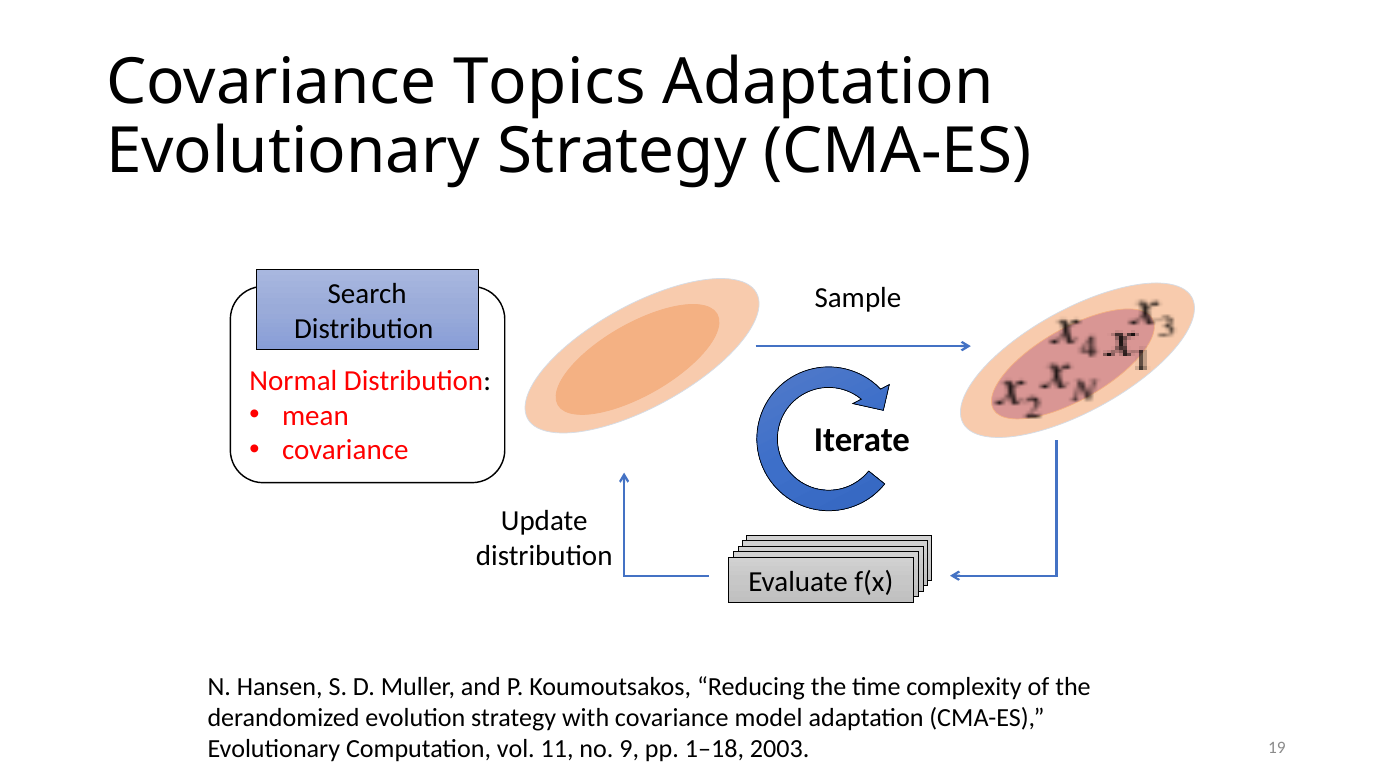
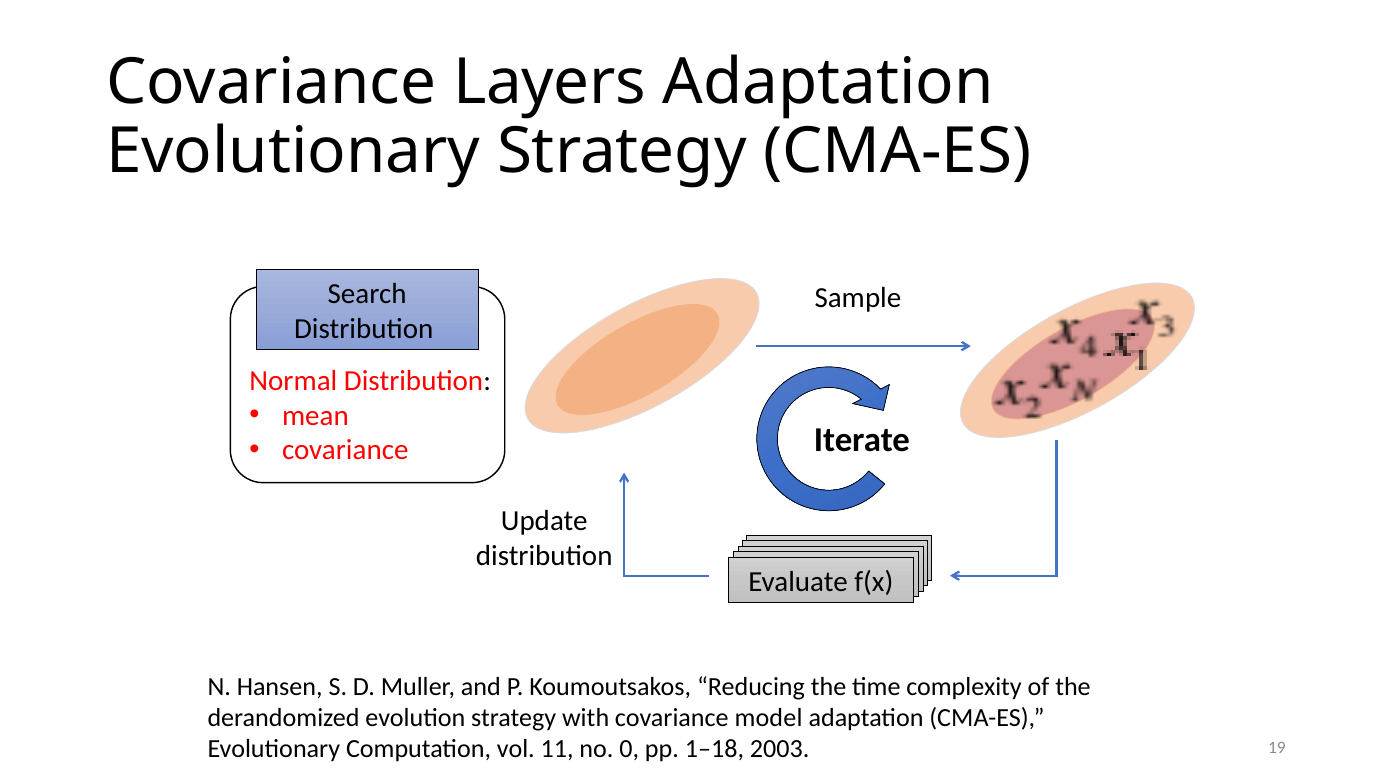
Topics: Topics -> Layers
9: 9 -> 0
